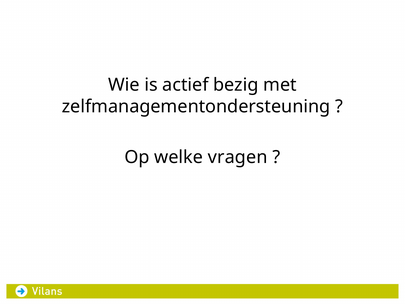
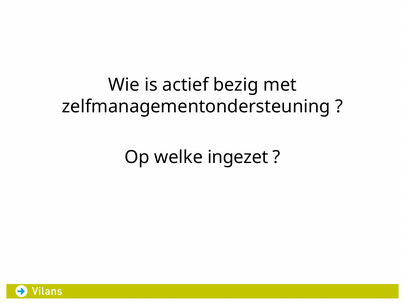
vragen: vragen -> ingezet
